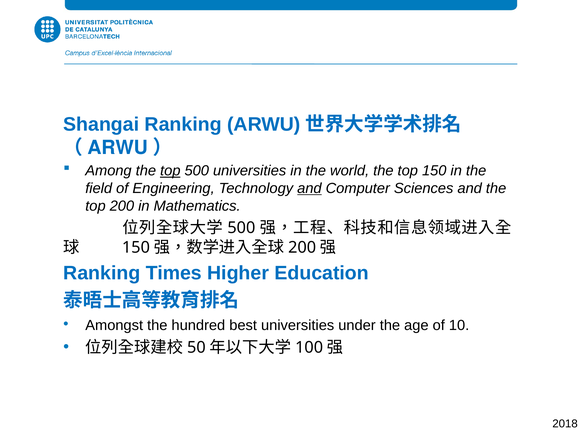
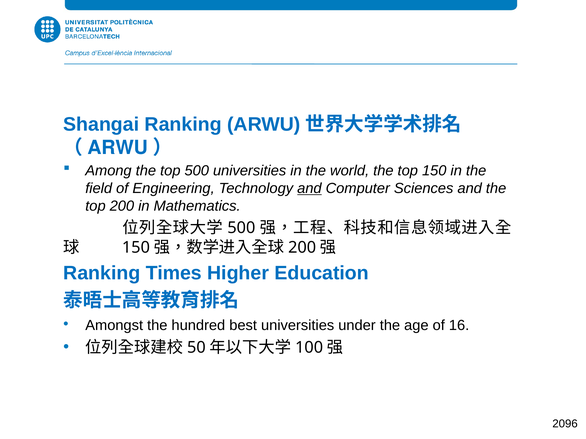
top at (170, 171) underline: present -> none
10: 10 -> 16
2018: 2018 -> 2096
